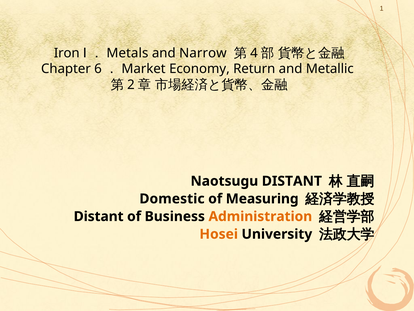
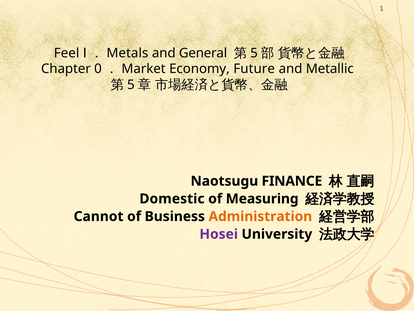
Iron: Iron -> Feel
Narrow: Narrow -> General
4 at (254, 53): 4 -> 5
6: 6 -> 0
Return: Return -> Future
2 at (131, 85): 2 -> 5
Naotsugu DISTANT: DISTANT -> FINANCE
Distant at (99, 216): Distant -> Cannot
Hosei colour: orange -> purple
